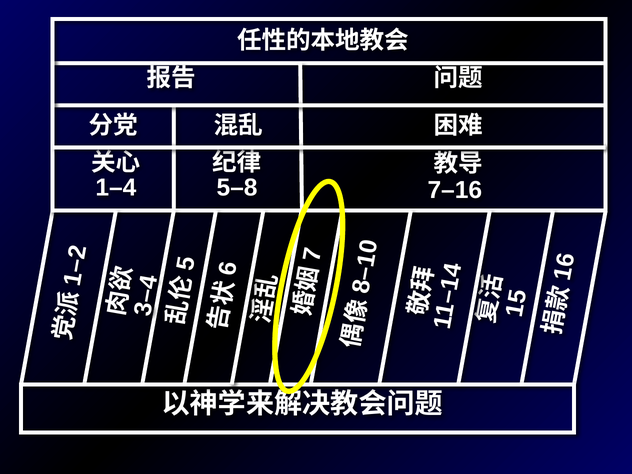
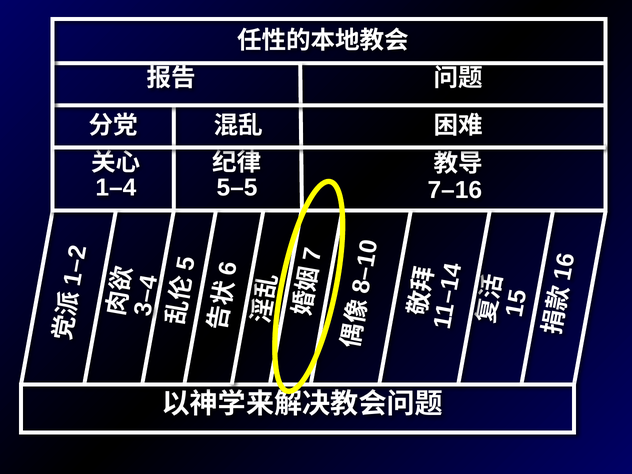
5–8: 5–8 -> 5–5
